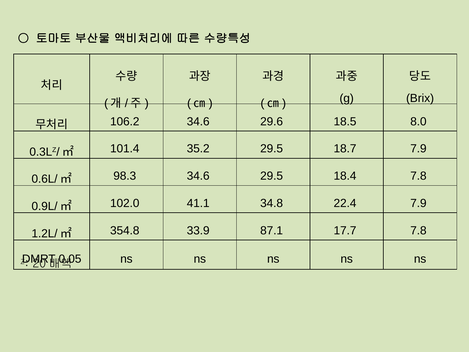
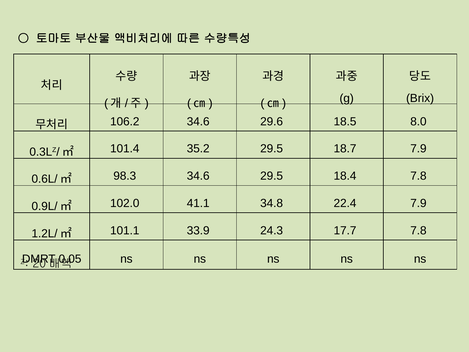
354.8: 354.8 -> 101.1
87.1: 87.1 -> 24.3
